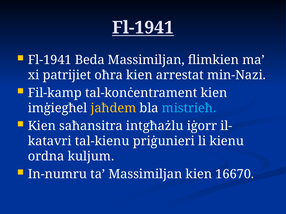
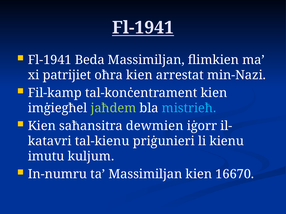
jaħdem colour: yellow -> light green
intgħażlu: intgħażlu -> dewmien
ordna: ordna -> imutu
